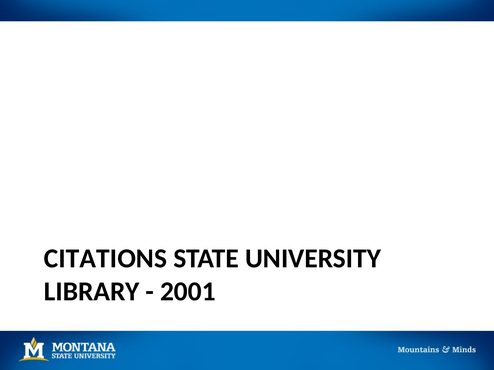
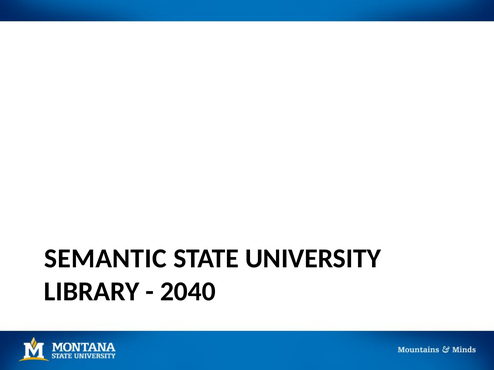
CITATIONS: CITATIONS -> SEMANTIC
2001: 2001 -> 2040
